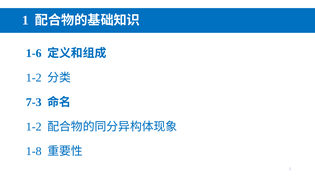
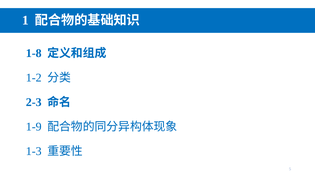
1-6: 1-6 -> 1-8
7-3: 7-3 -> 2-3
1-2 at (34, 127): 1-2 -> 1-9
1-8: 1-8 -> 1-3
